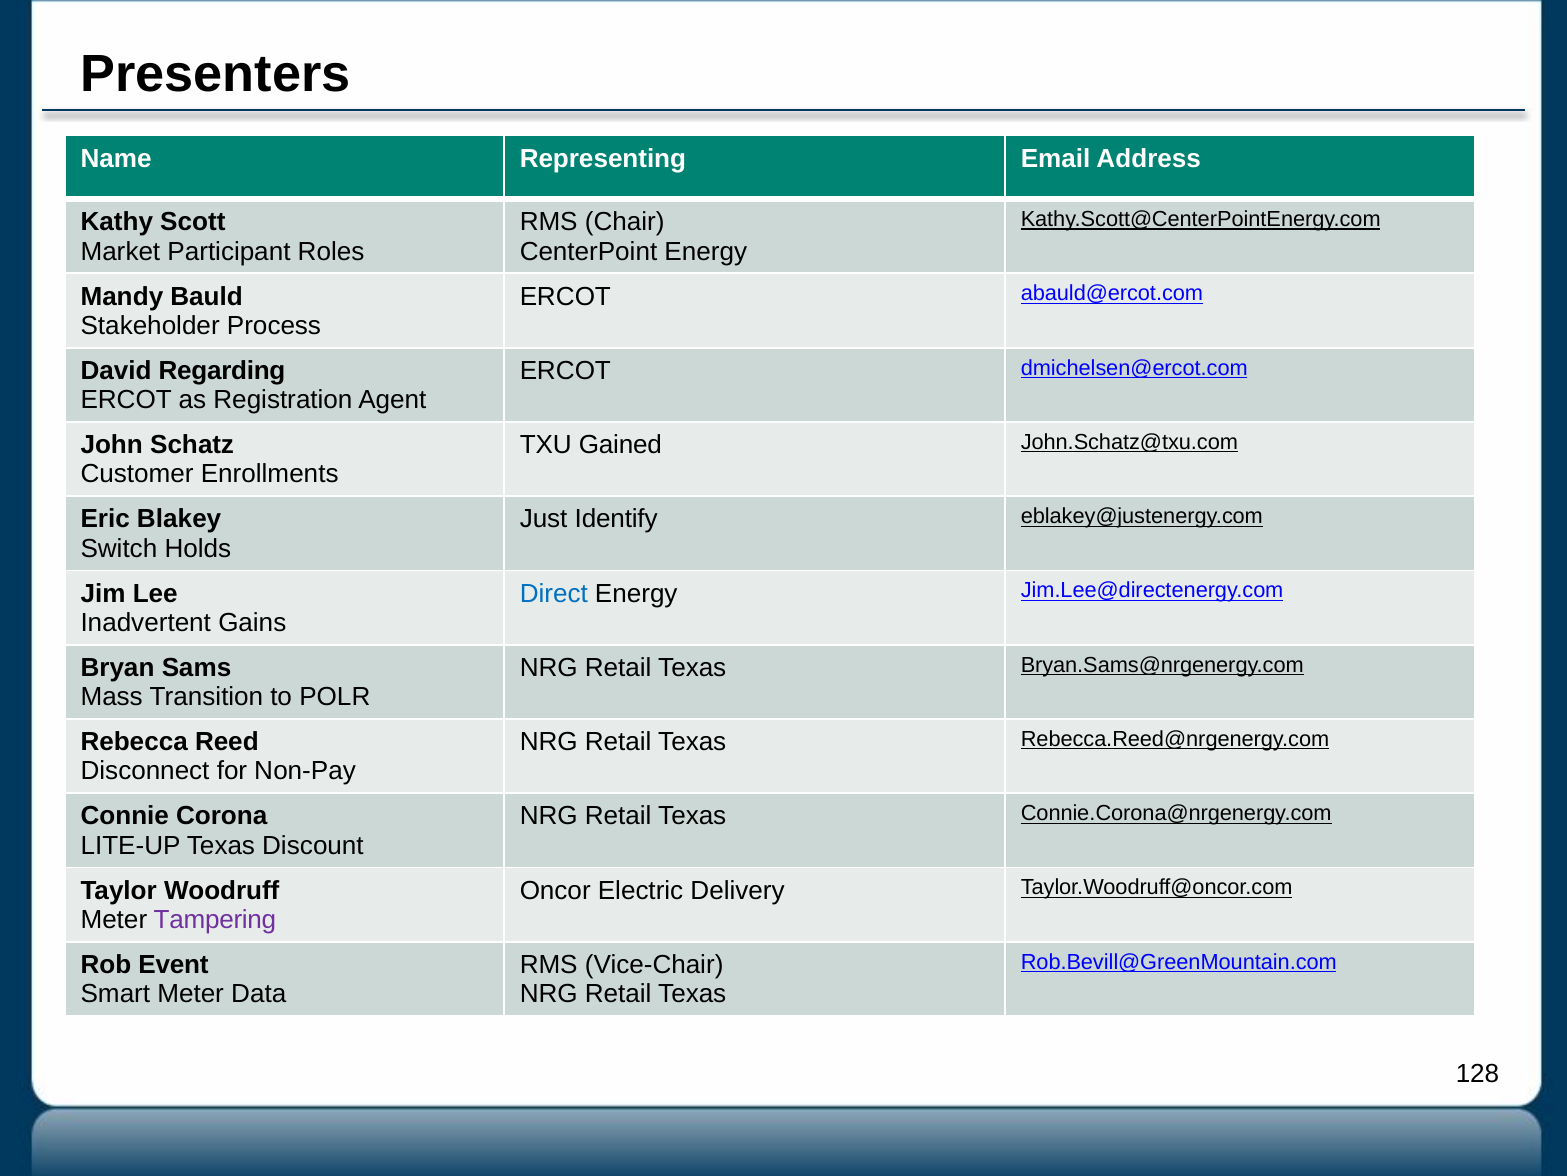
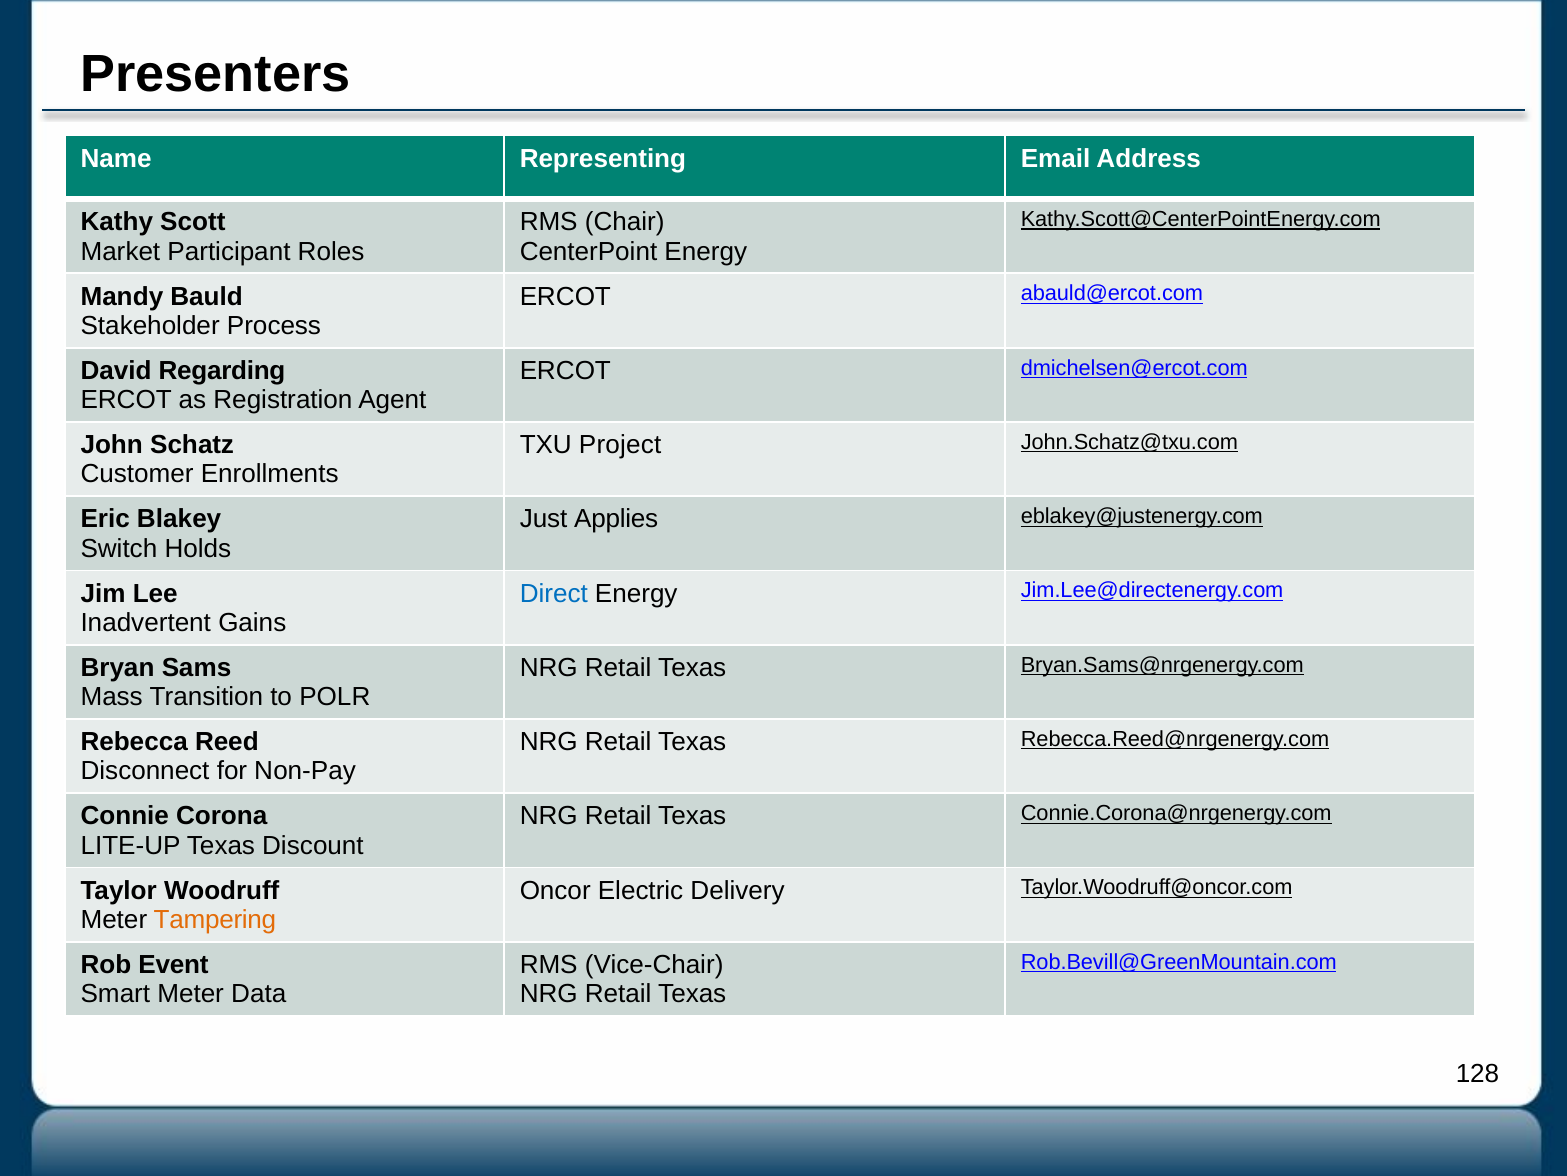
Gained: Gained -> Project
Identify: Identify -> Applies
Tampering colour: purple -> orange
